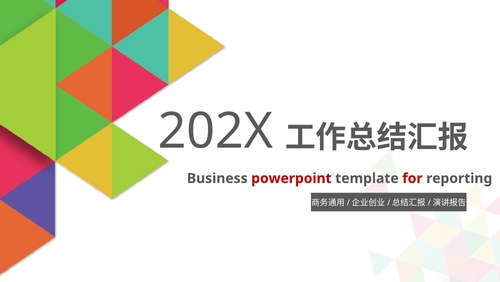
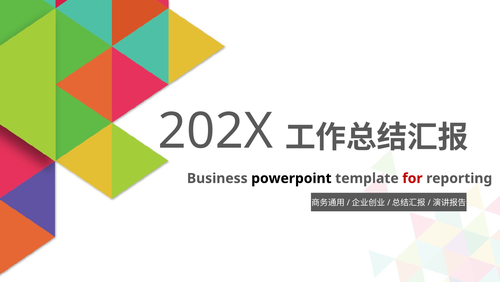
powerpoint colour: red -> black
